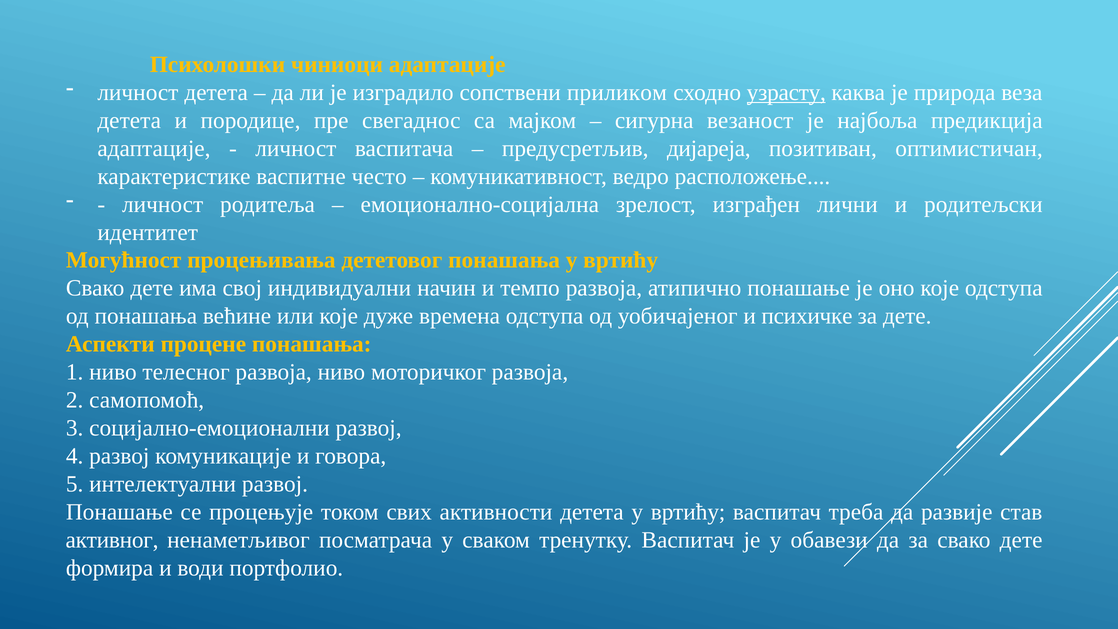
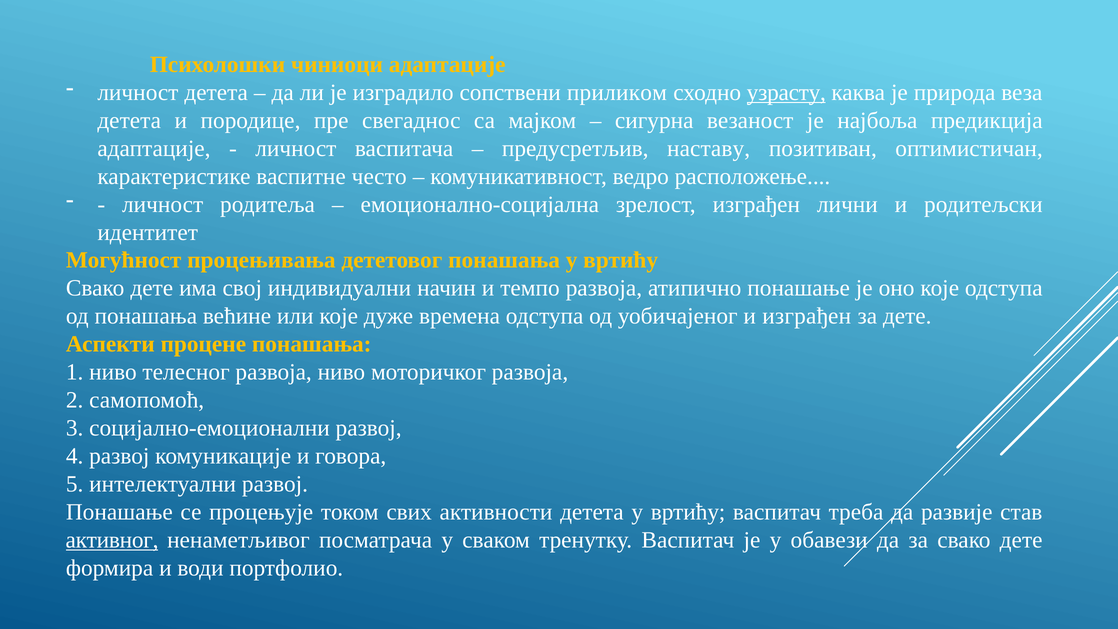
дијареја: дијареја -> наставу
и психичке: психичке -> изграђен
активног underline: none -> present
